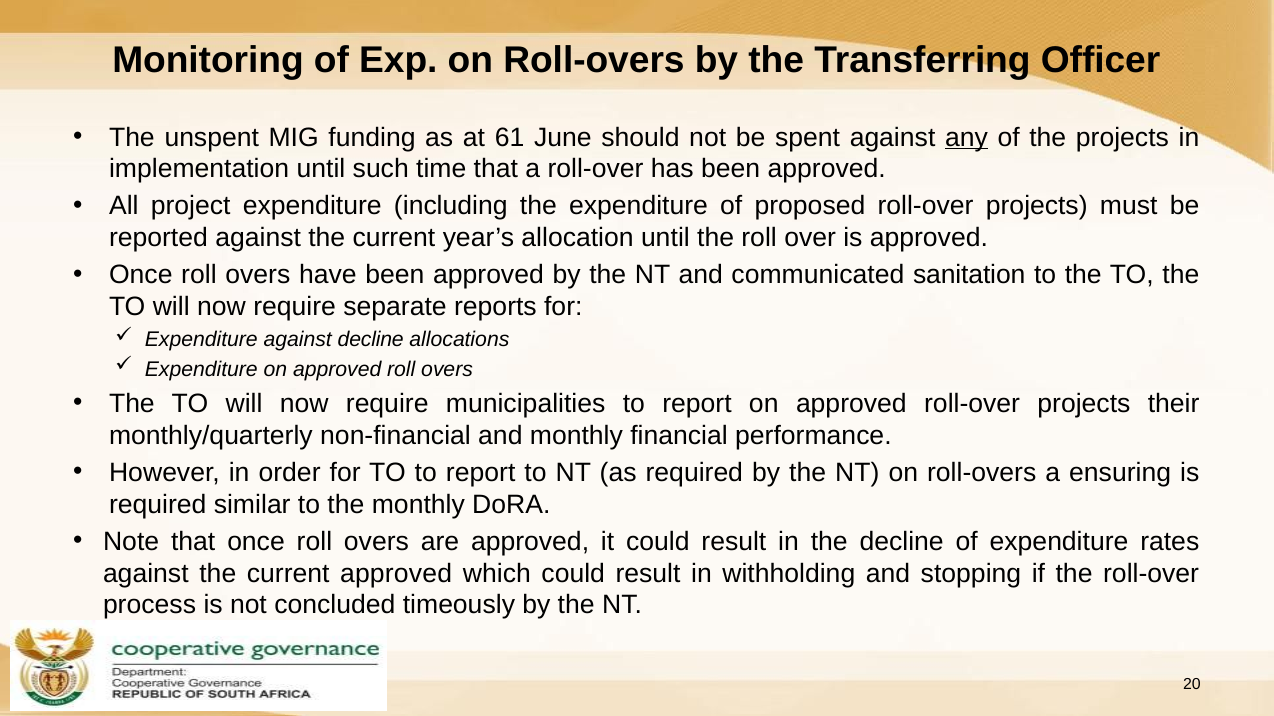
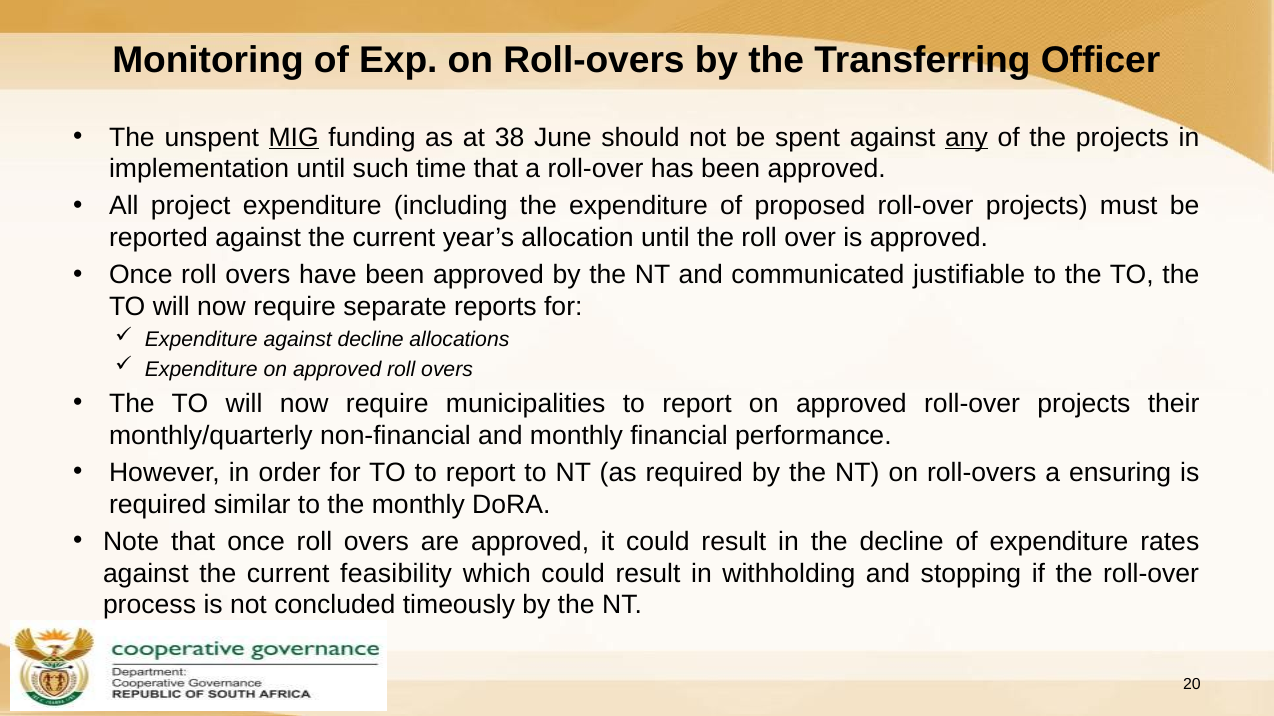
MIG underline: none -> present
61: 61 -> 38
sanitation: sanitation -> justifiable
current approved: approved -> feasibility
